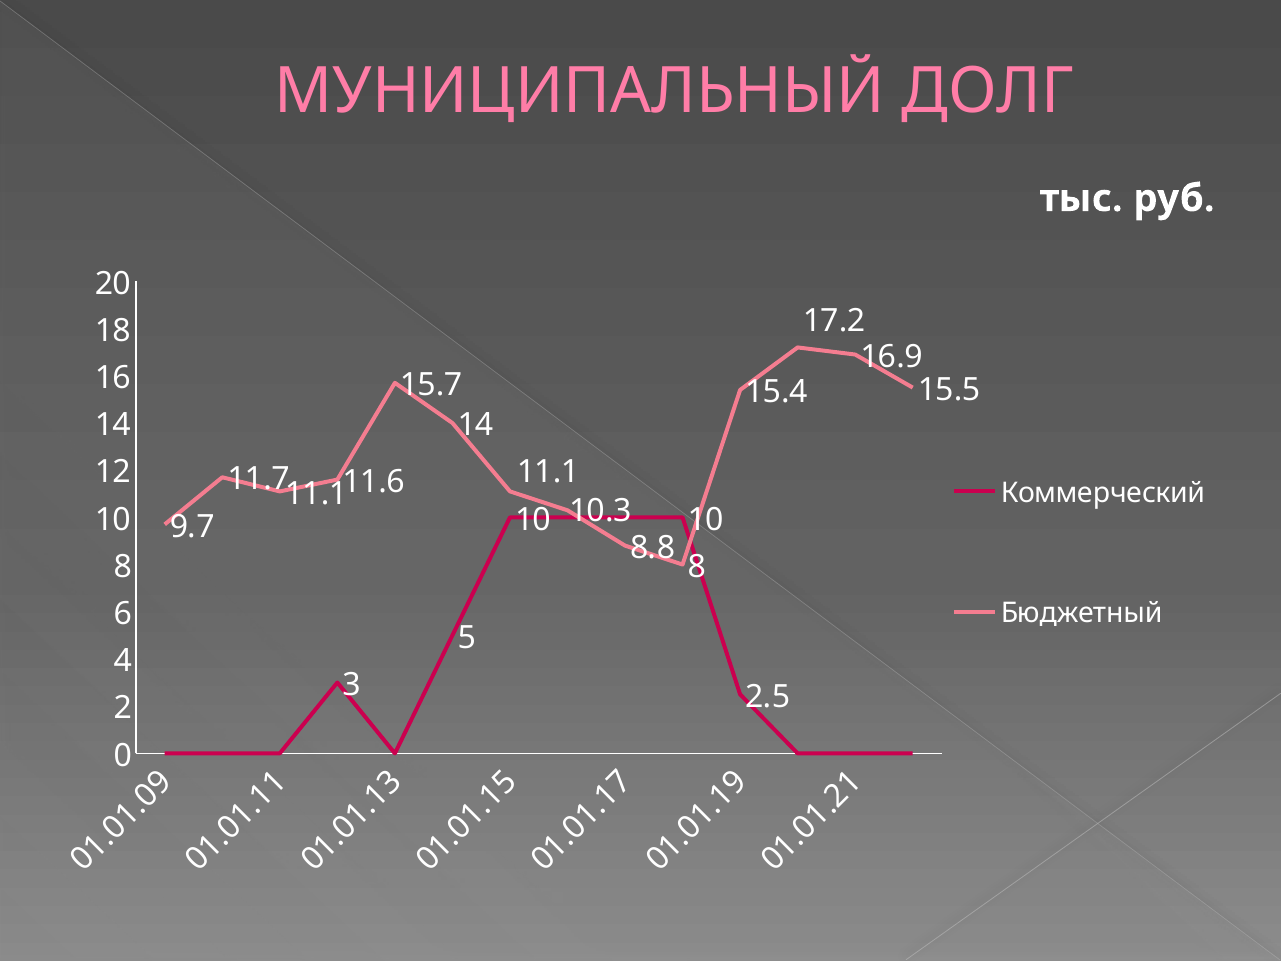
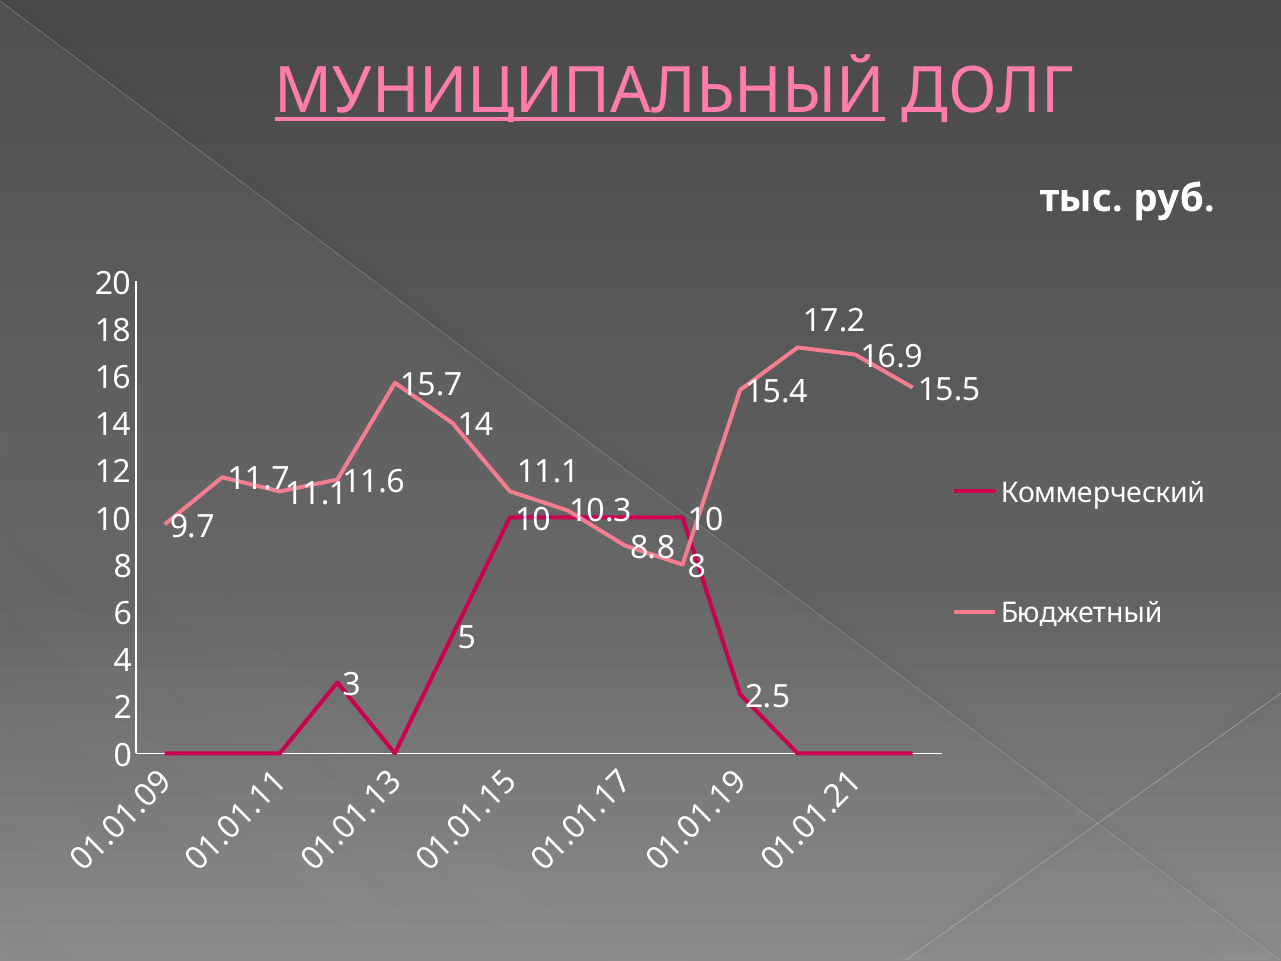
МУНИЦИПАЛЬНЫЙ underline: none -> present
